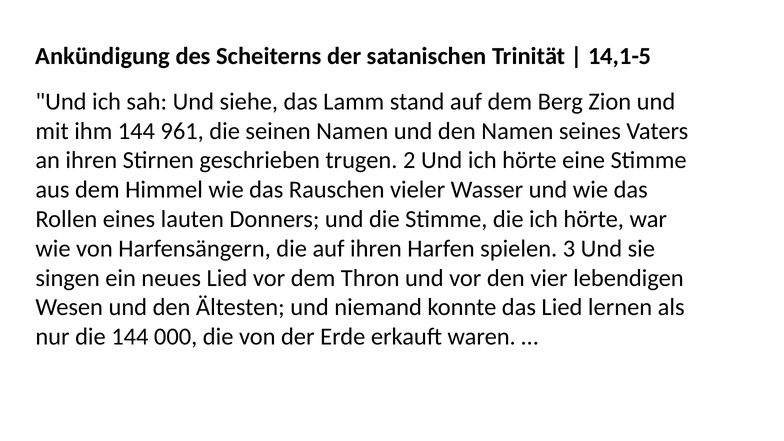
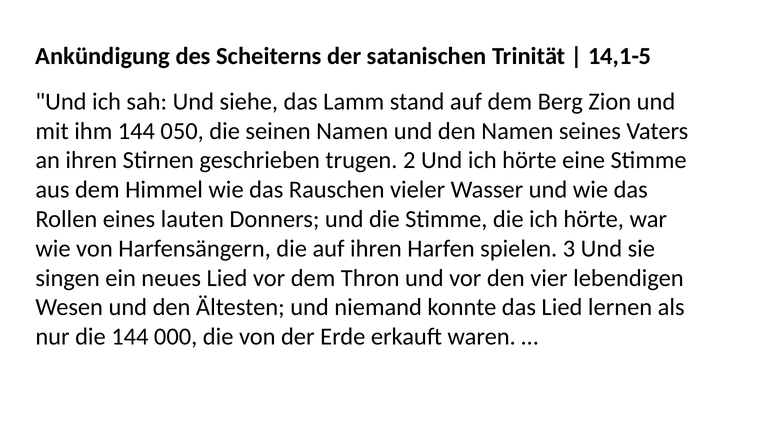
961: 961 -> 050
